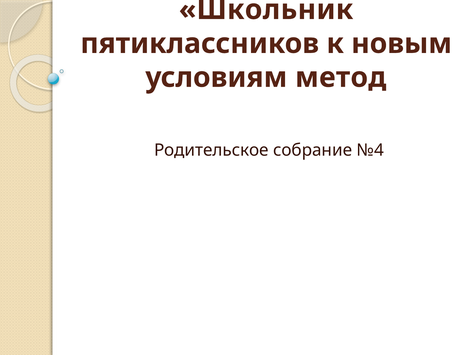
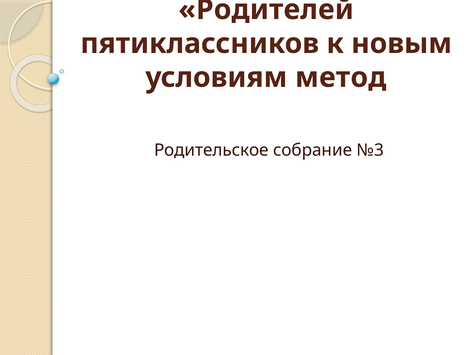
Школьник: Школьник -> Родителей
№4: №4 -> №3
